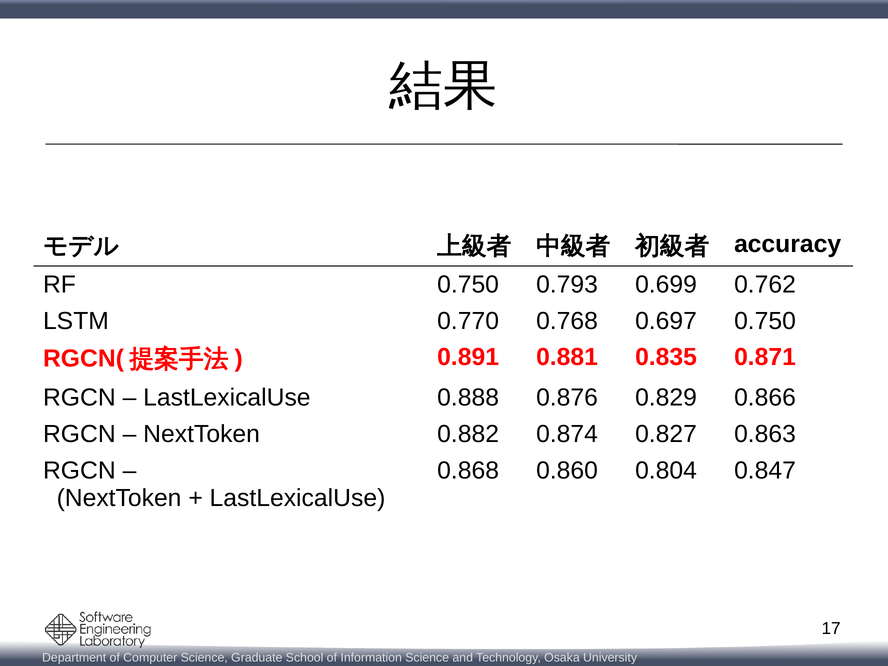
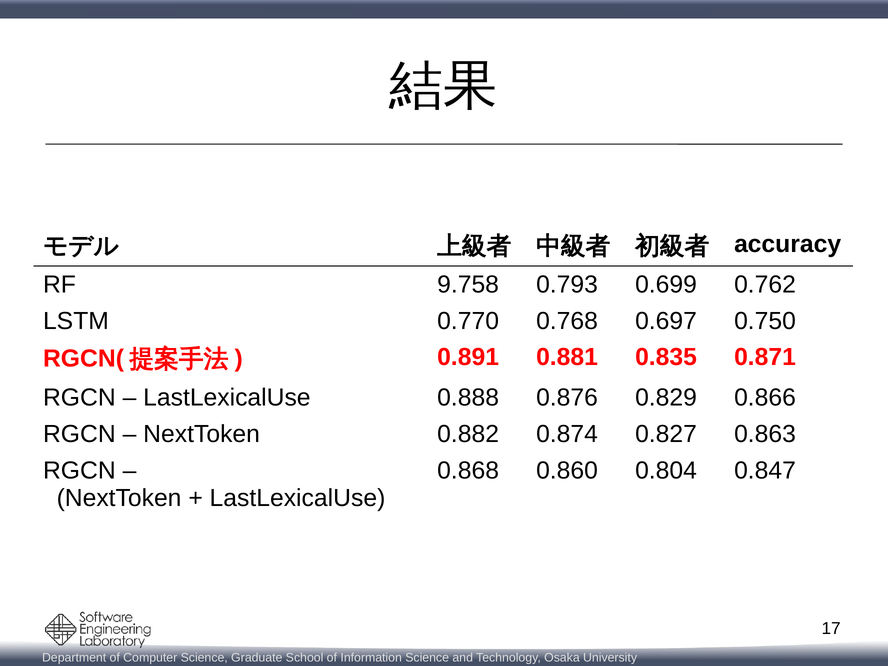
RF 0.750: 0.750 -> 9.758
